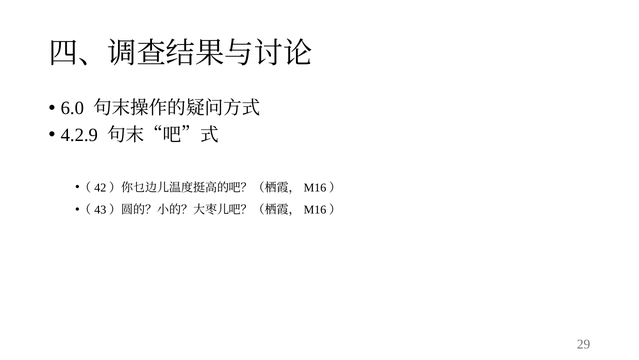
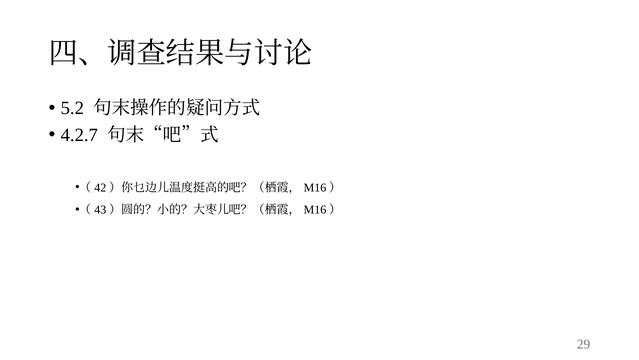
6.0: 6.0 -> 5.2
4.2.9: 4.2.9 -> 4.2.7
